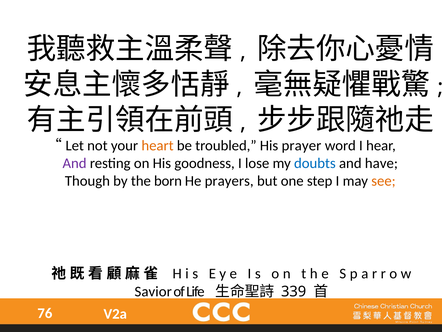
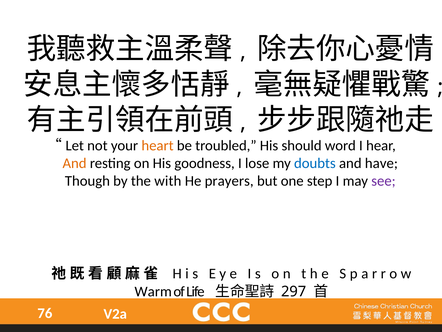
prayer: prayer -> should
And at (75, 163) colour: purple -> orange
born: born -> with
see colour: orange -> purple
Savior: Savior -> Warm
339: 339 -> 297
